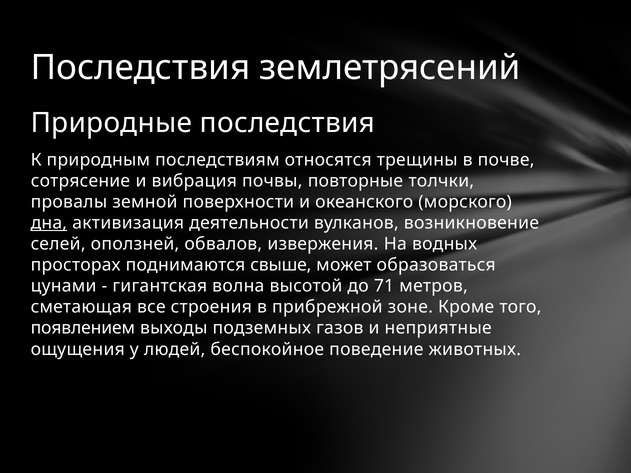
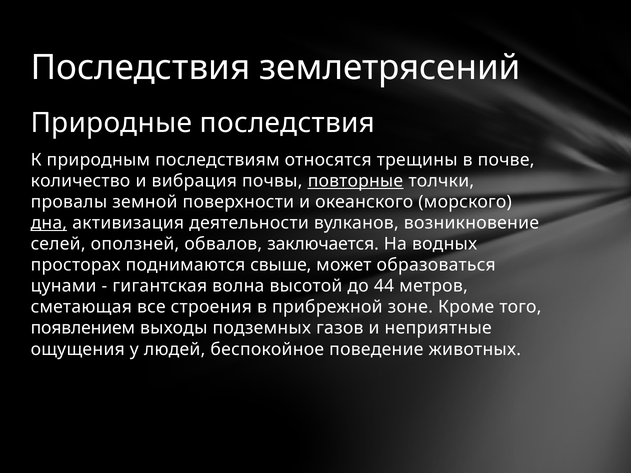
сотрясение: сотрясение -> количество
повторные underline: none -> present
извержения: извержения -> заключается
71: 71 -> 44
